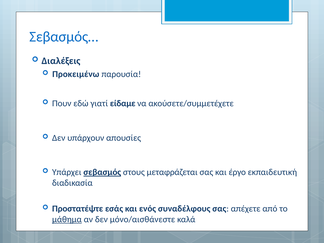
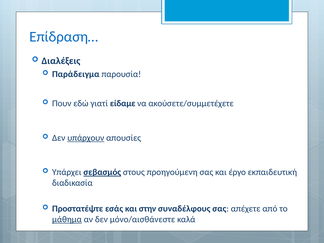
Σεβασμός…: Σεβασμός… -> Επίδραση…
Προκειμένω: Προκειμένω -> Παράδειγμα
υπάρχουν underline: none -> present
μεταφράζεται: μεταφράζεται -> προηγούμενη
ενός: ενός -> στην
